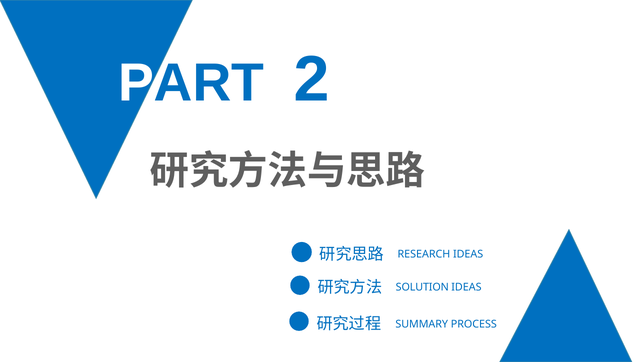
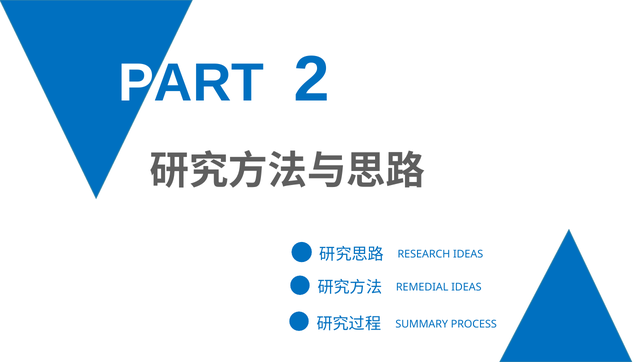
SOLUTION: SOLUTION -> REMEDIAL
